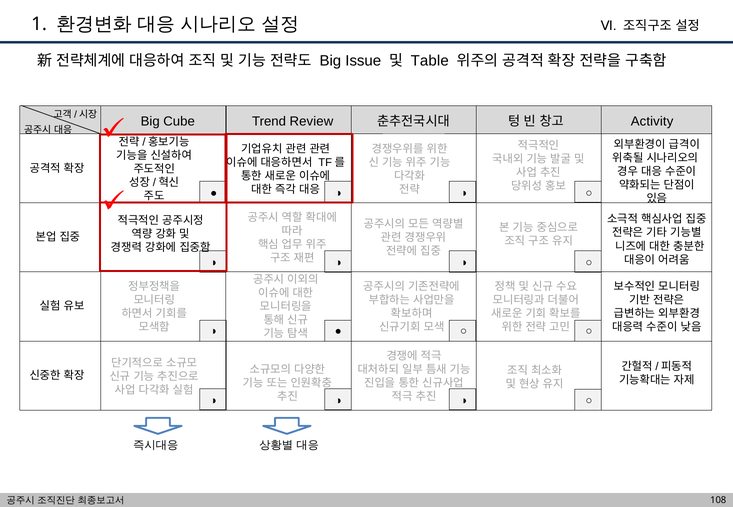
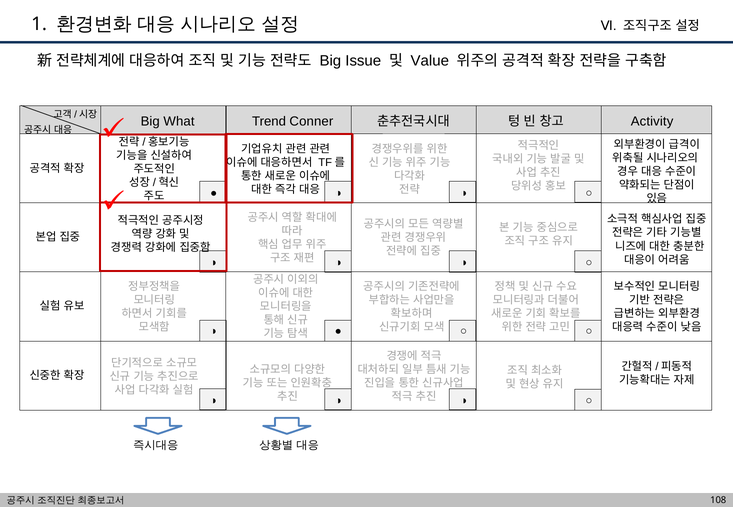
Table: Table -> Value
Cube: Cube -> What
Review: Review -> Conner
